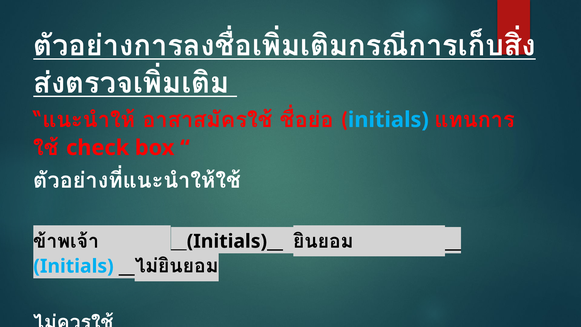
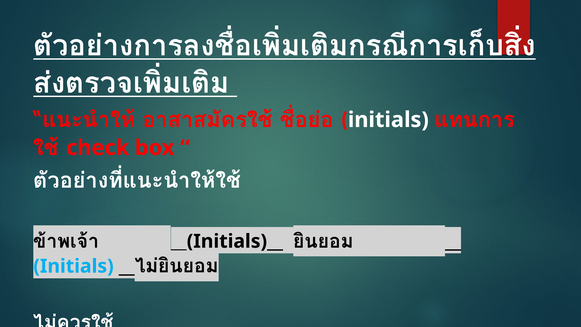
initials at (388, 120) colour: light blue -> white
